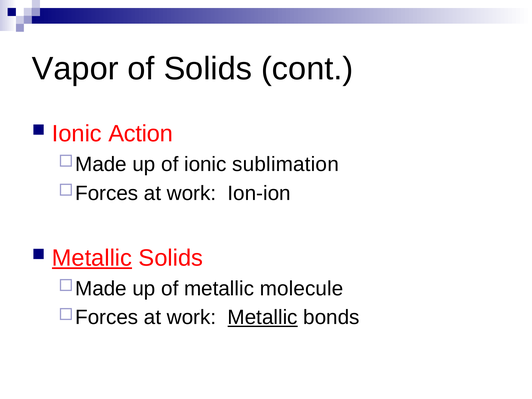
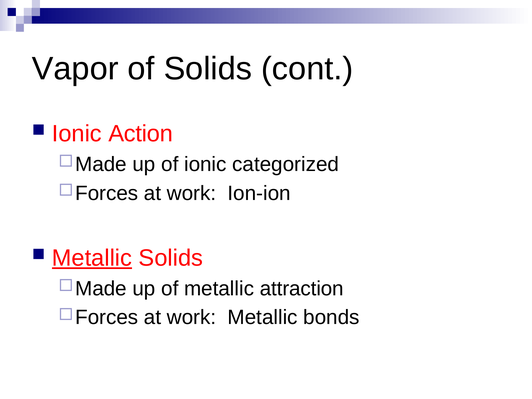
sublimation: sublimation -> categorized
molecule: molecule -> attraction
Metallic at (263, 318) underline: present -> none
